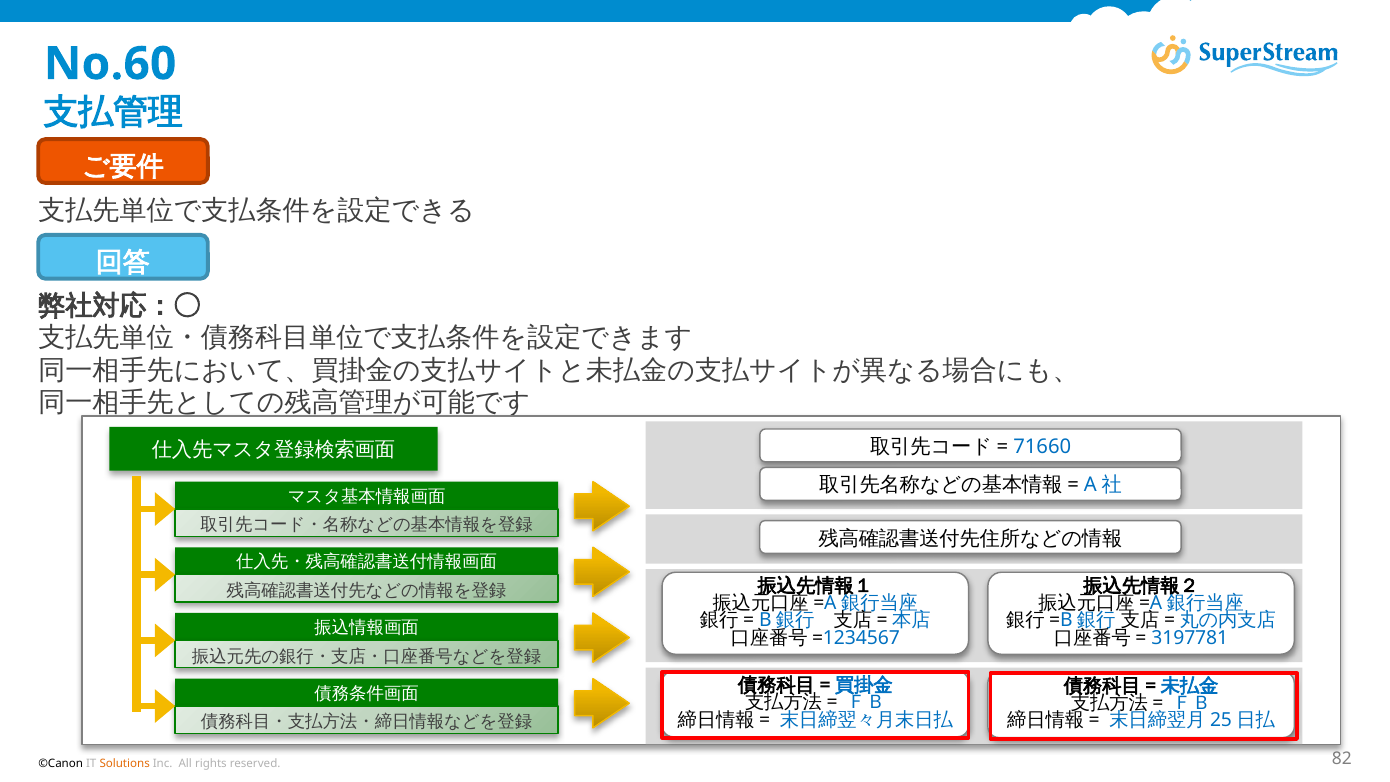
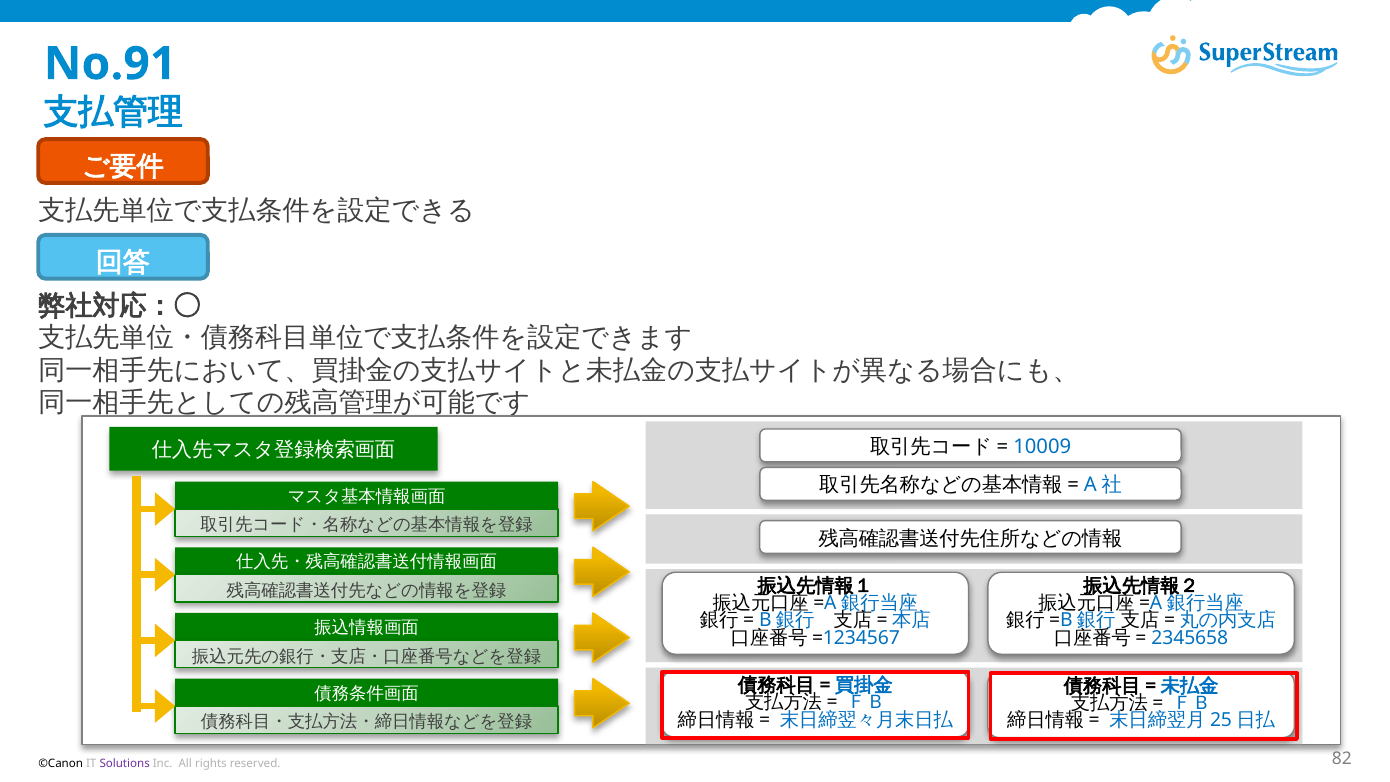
No.60: No.60 -> No.91
71660: 71660 -> 10009
3197781: 3197781 -> 2345658
Solutions colour: orange -> purple
